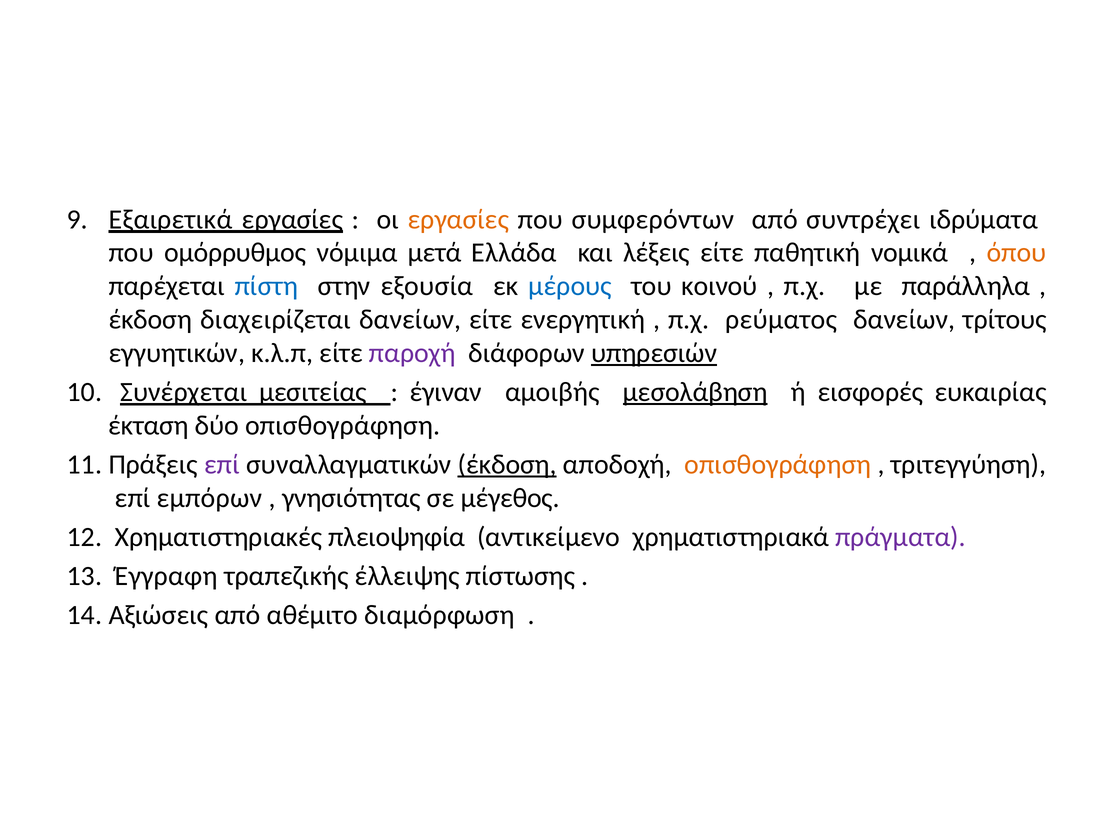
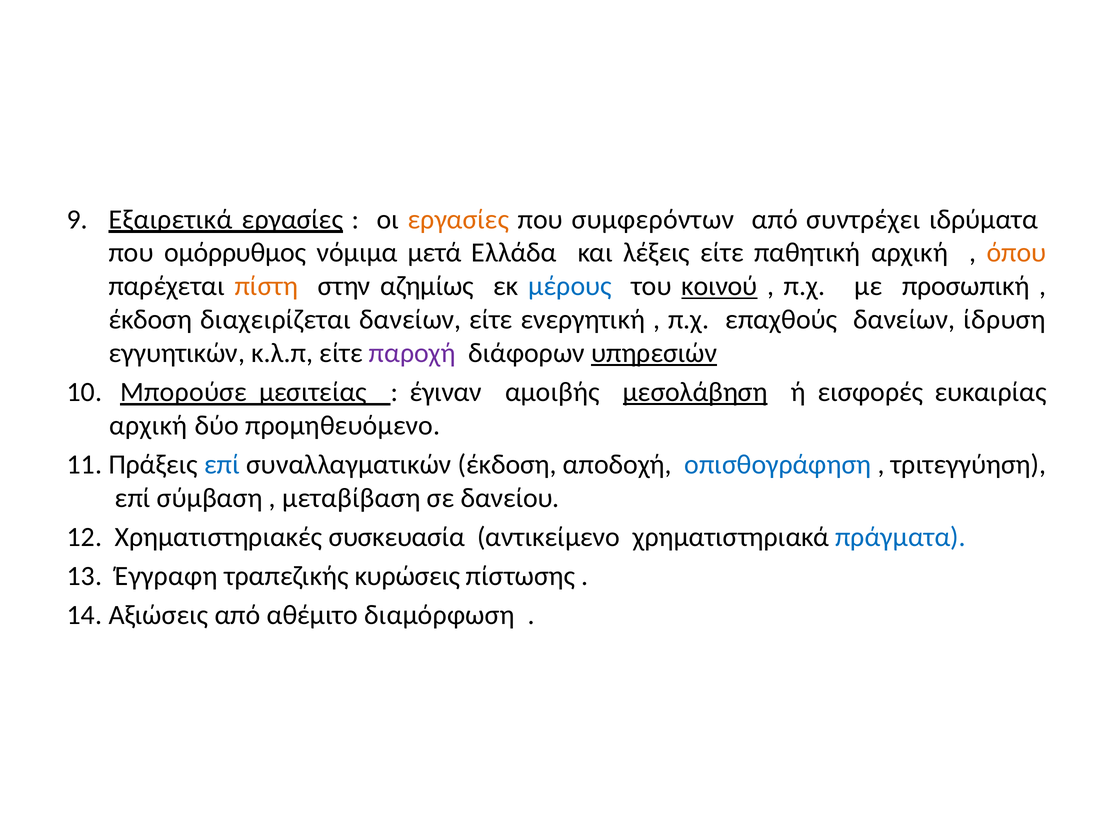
παθητική νομικά: νομικά -> αρχική
πίστη colour: blue -> orange
εξουσία: εξουσία -> αζημίως
κοινού underline: none -> present
παράλληλα: παράλληλα -> προσωπική
ρεύματος: ρεύματος -> επαχθούς
τρίτους: τρίτους -> ίδρυση
Συνέρχεται: Συνέρχεται -> Μπορούσε
έκταση at (149, 425): έκταση -> αρχική
δύο οπισθογράφηση: οπισθογράφηση -> προμηθευόμενο
επί at (222, 464) colour: purple -> blue
έκδοση at (507, 464) underline: present -> none
οπισθογράφηση at (778, 464) colour: orange -> blue
εμπόρων: εμπόρων -> σύμβαση
γνησιότητας: γνησιότητας -> μεταβίβαση
μέγεθος: μέγεθος -> δανείου
πλειοψηφία: πλειοψηφία -> συσκευασία
πράγματα colour: purple -> blue
έλλειψης: έλλειψης -> κυρώσεις
